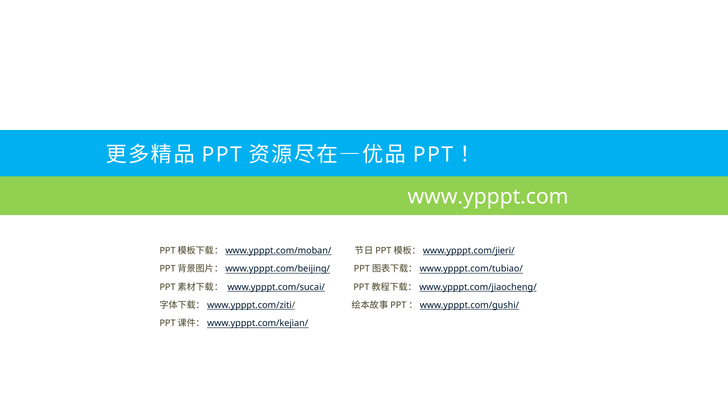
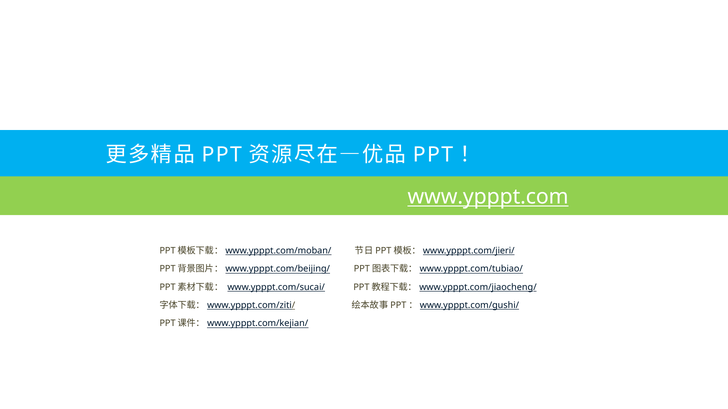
www.ypppt.com underline: none -> present
